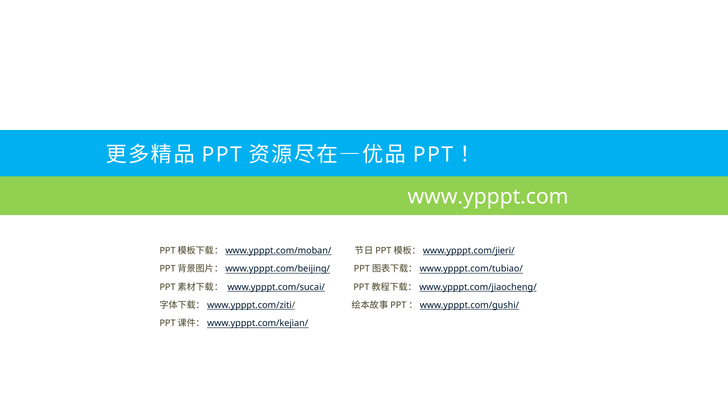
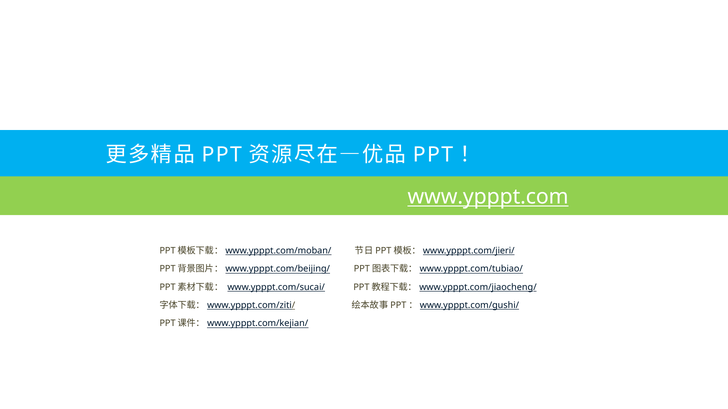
www.ypppt.com underline: none -> present
